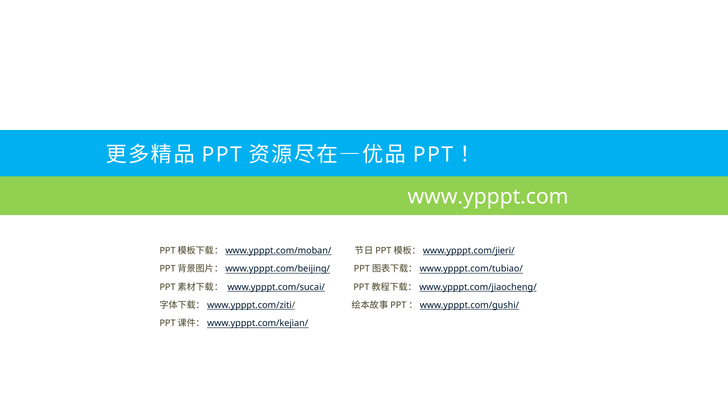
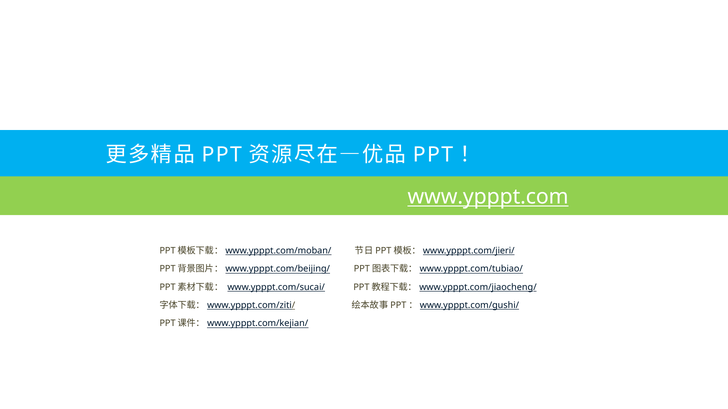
www.ypppt.com underline: none -> present
